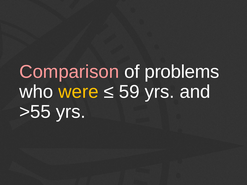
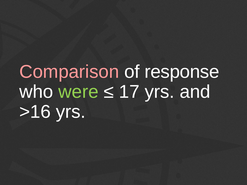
problems: problems -> response
were colour: yellow -> light green
59: 59 -> 17
>55: >55 -> >16
